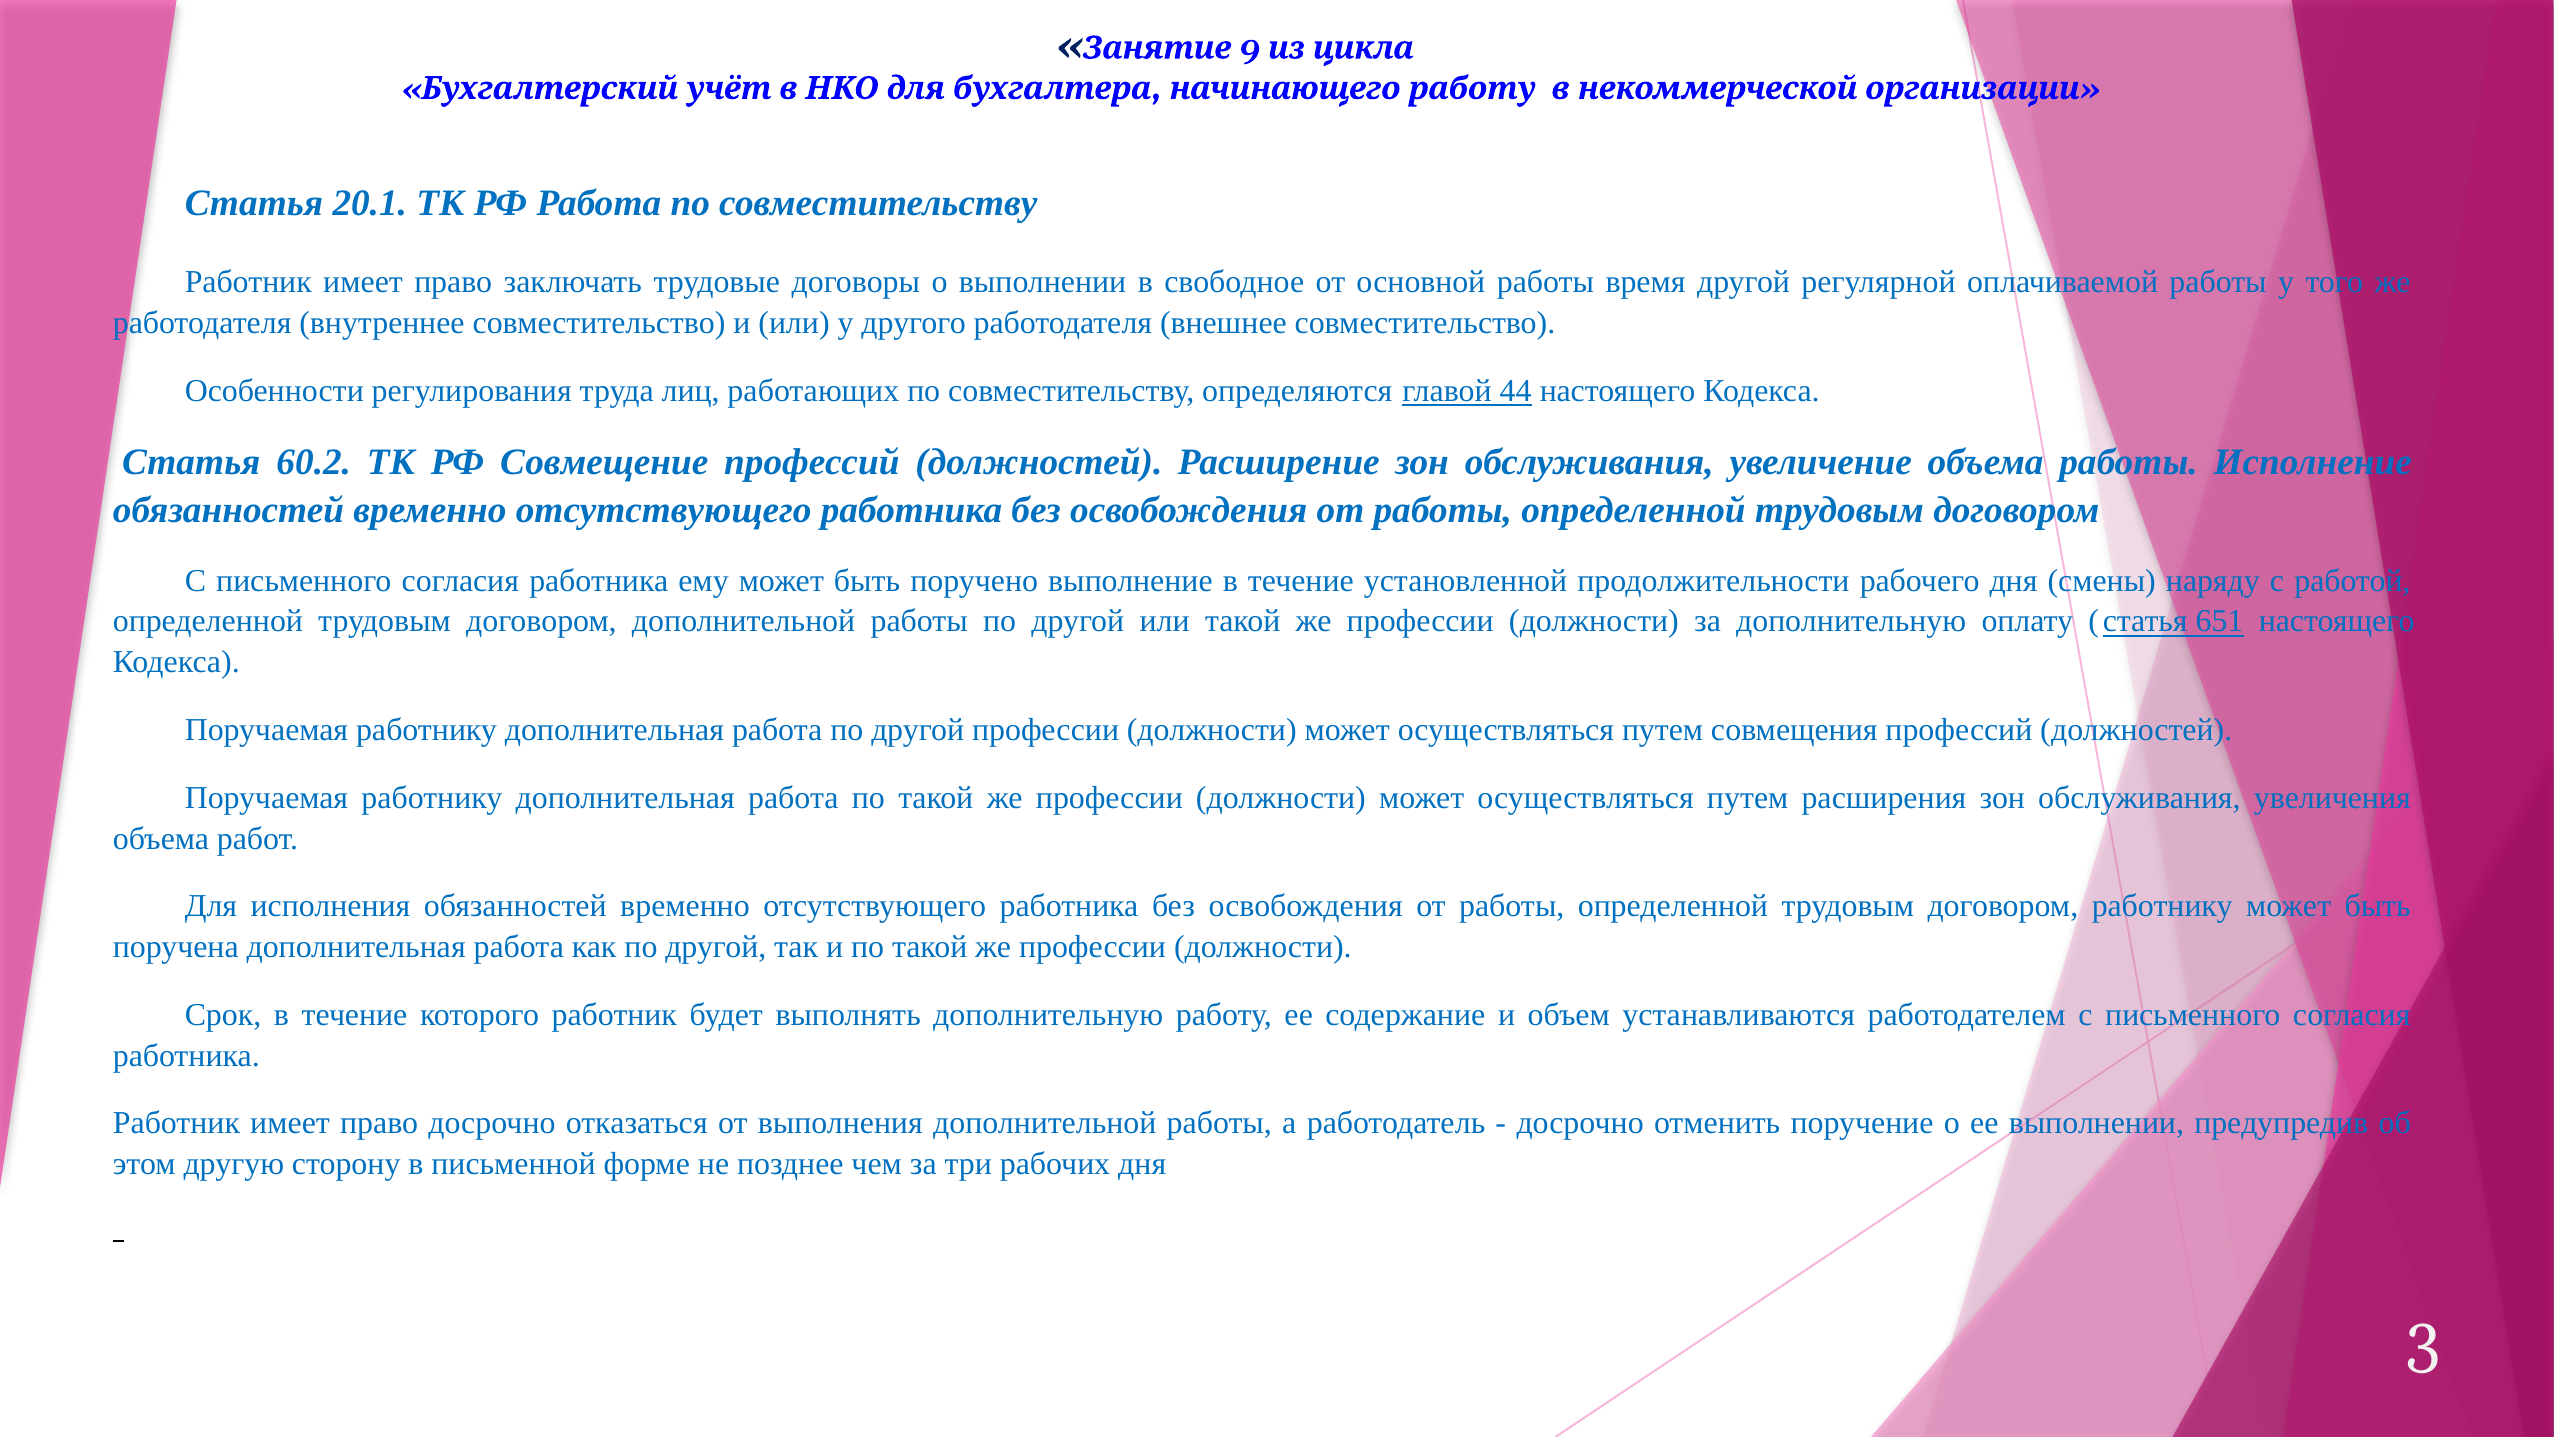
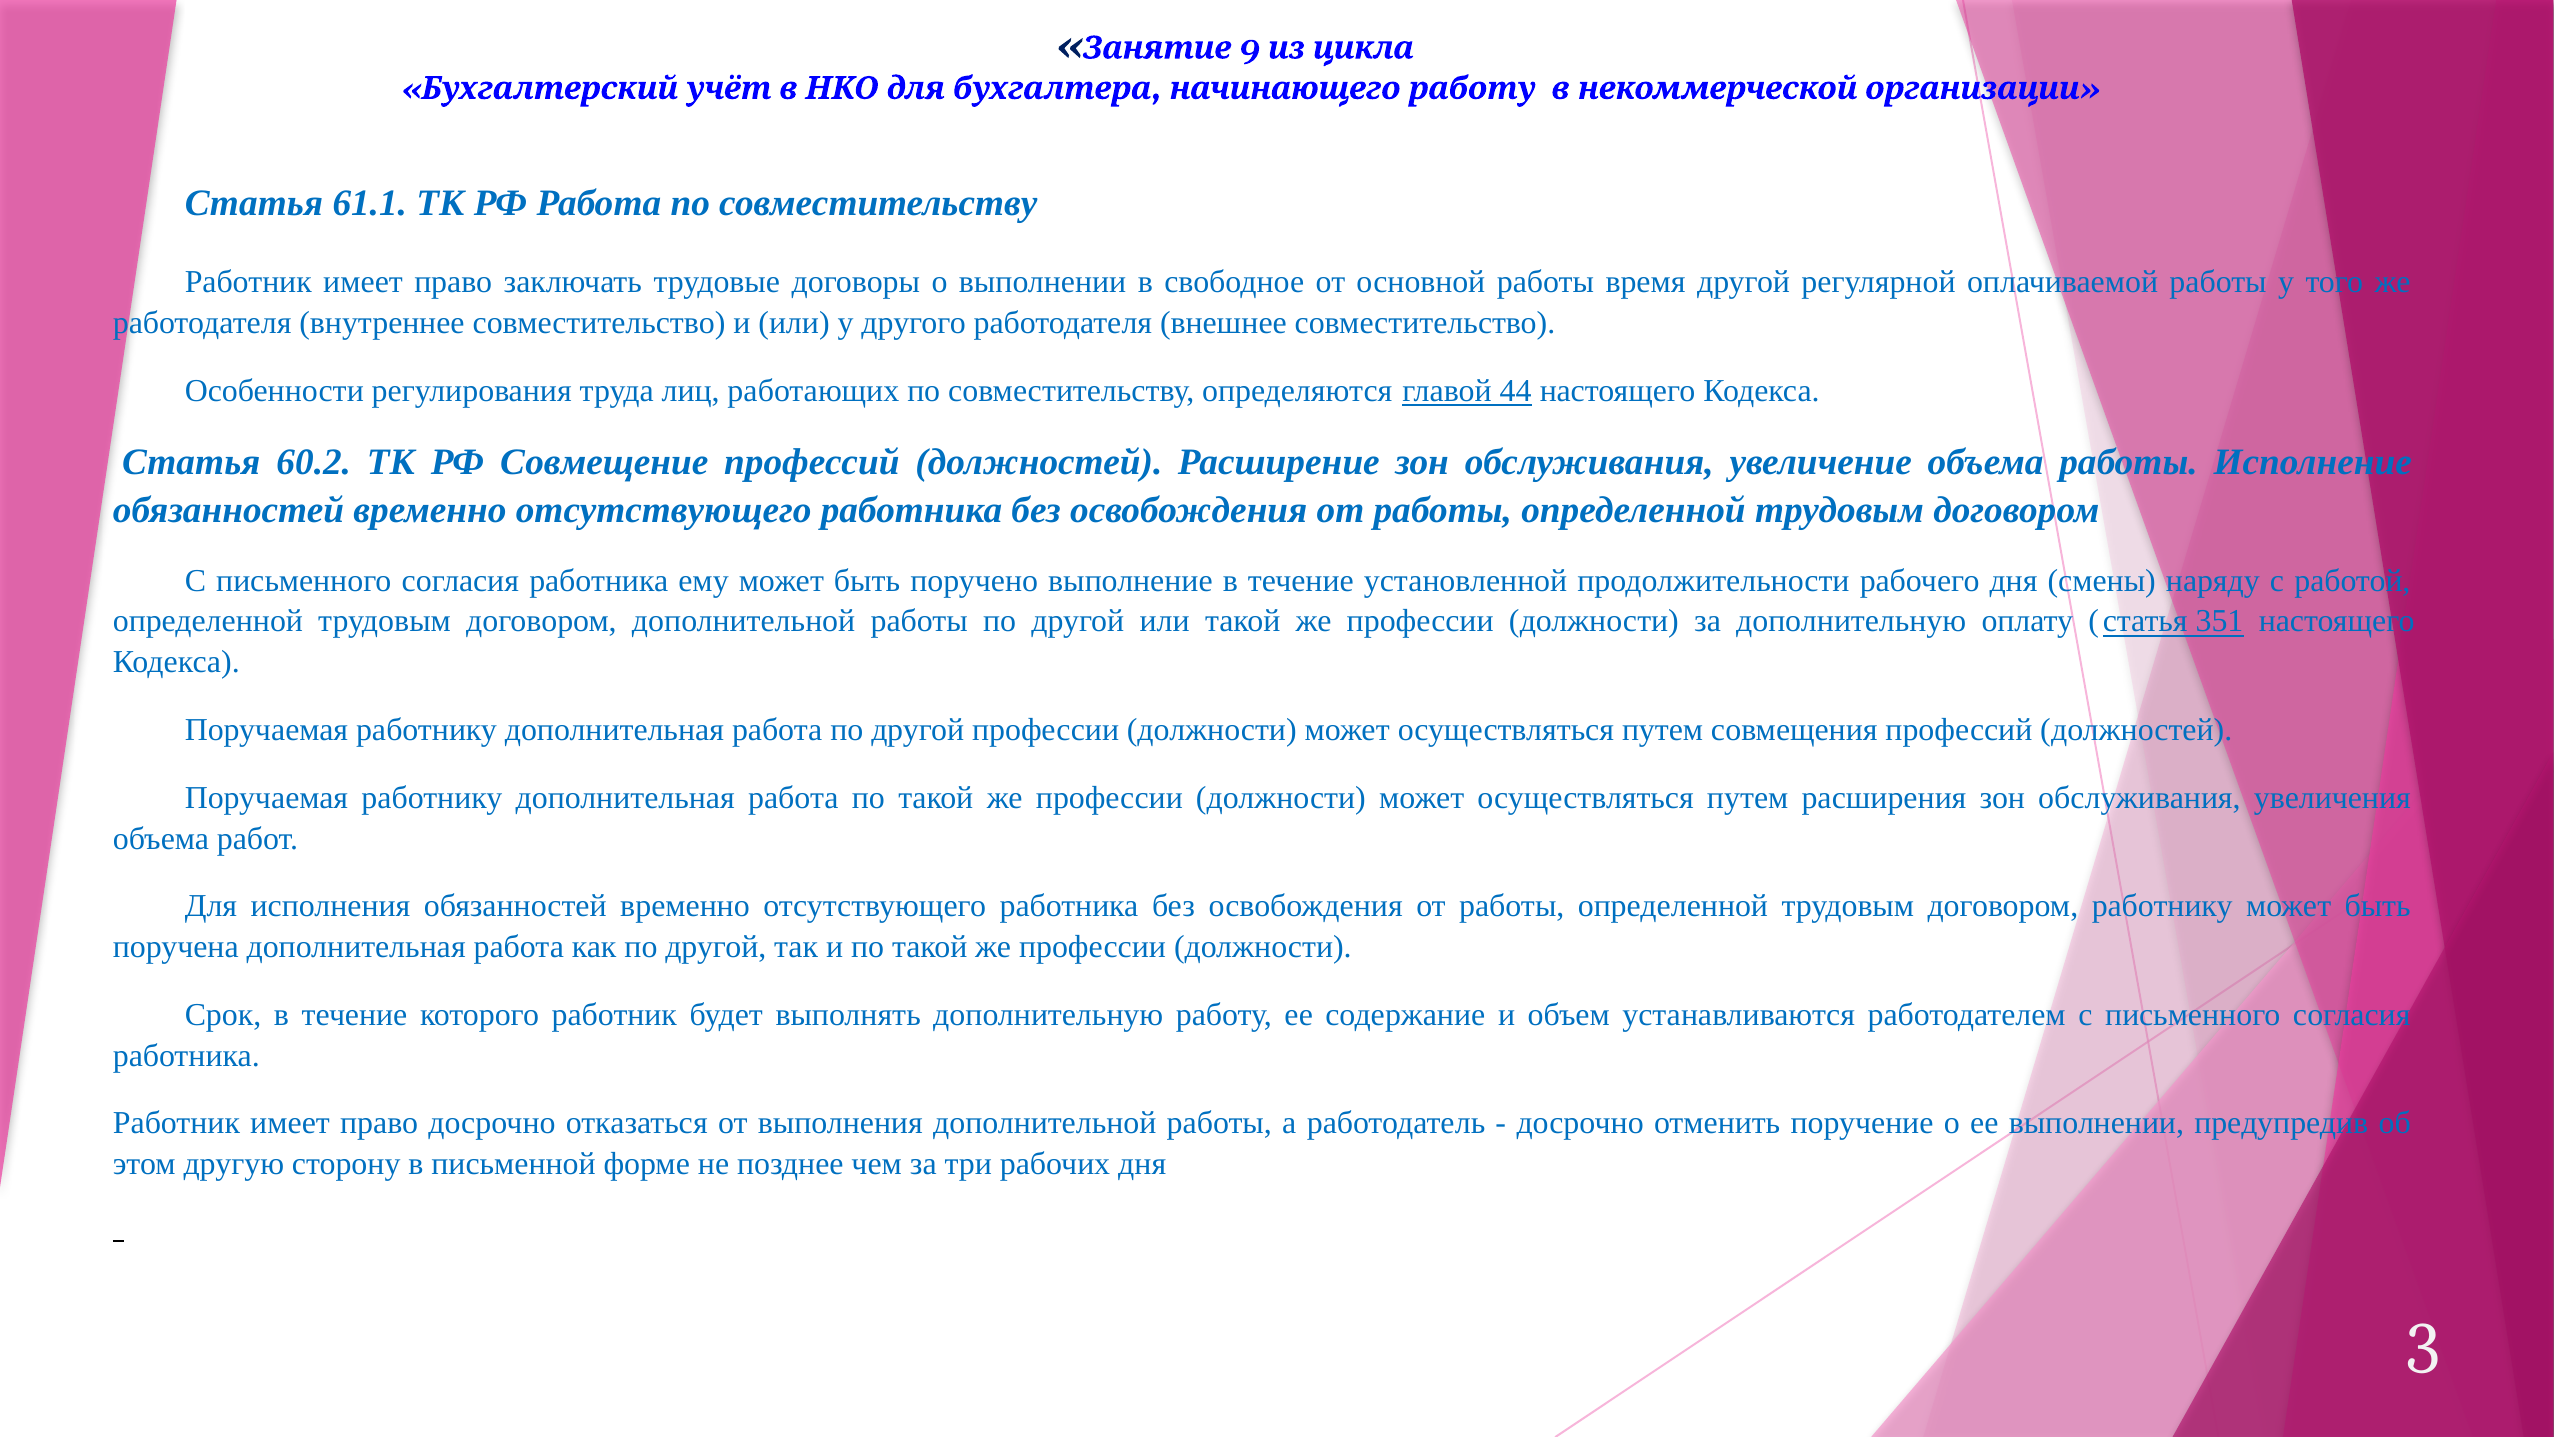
20.1: 20.1 -> 61.1
651: 651 -> 351
